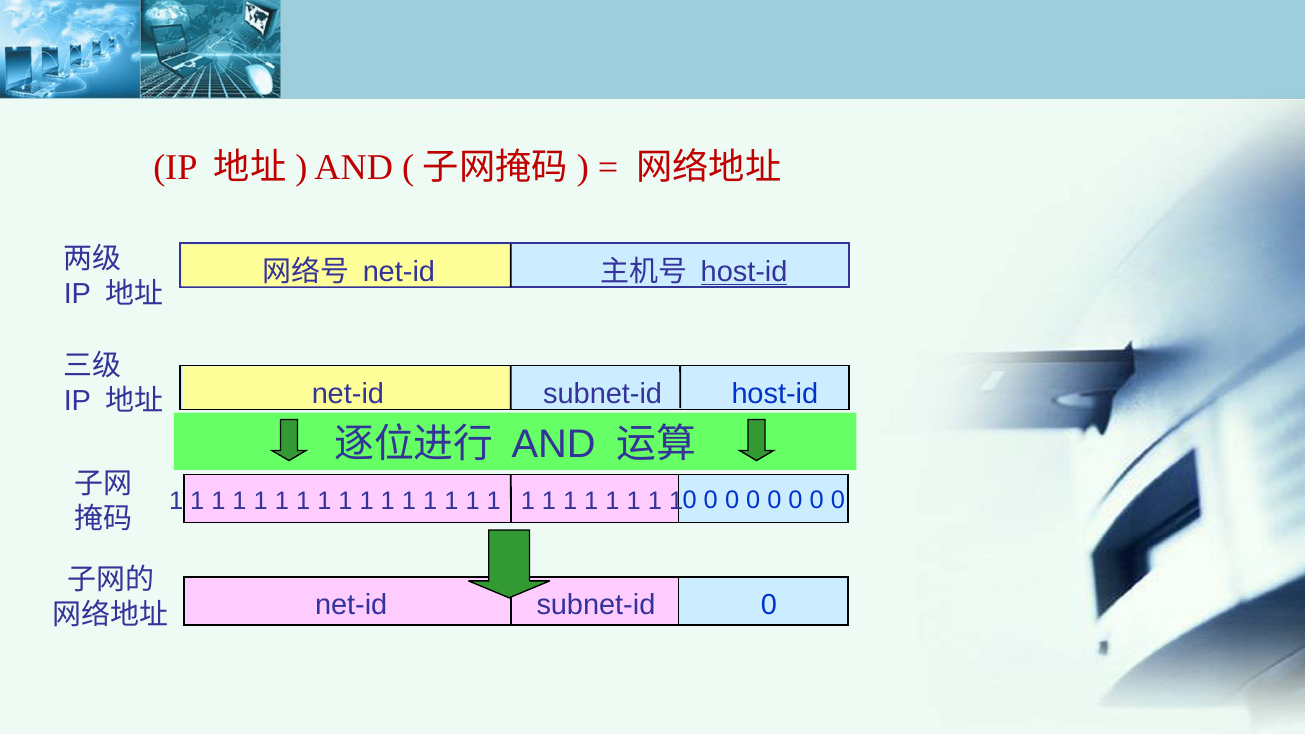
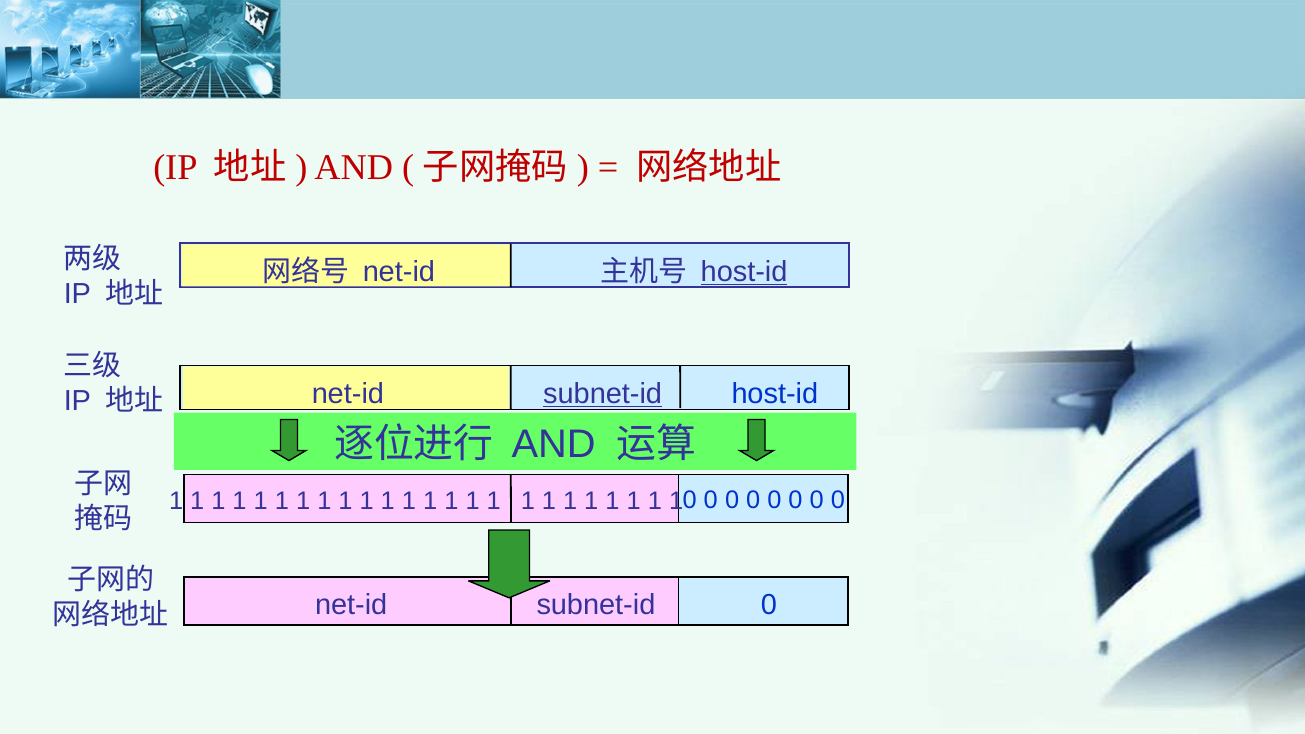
subnet-id at (603, 394) underline: none -> present
